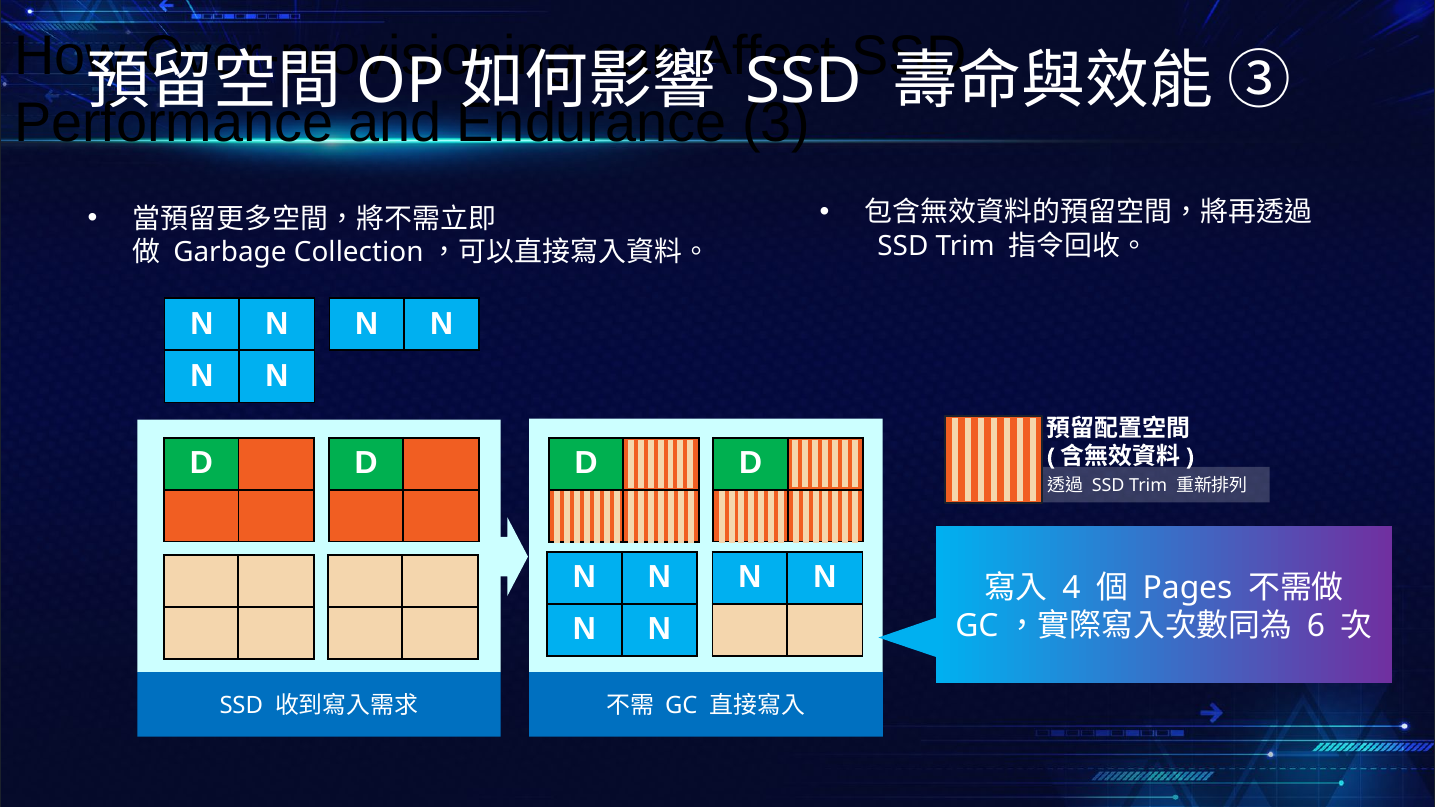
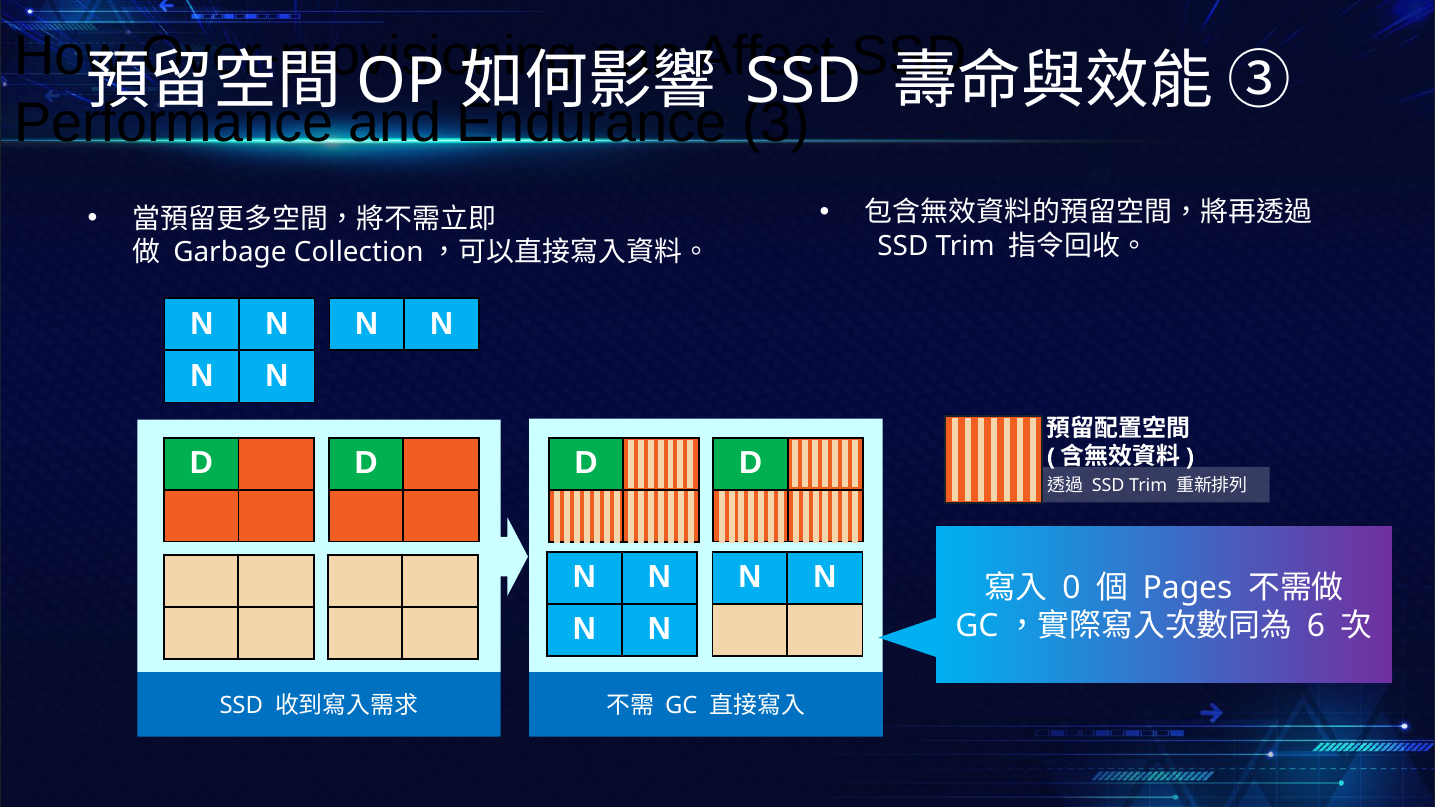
4: 4 -> 0
